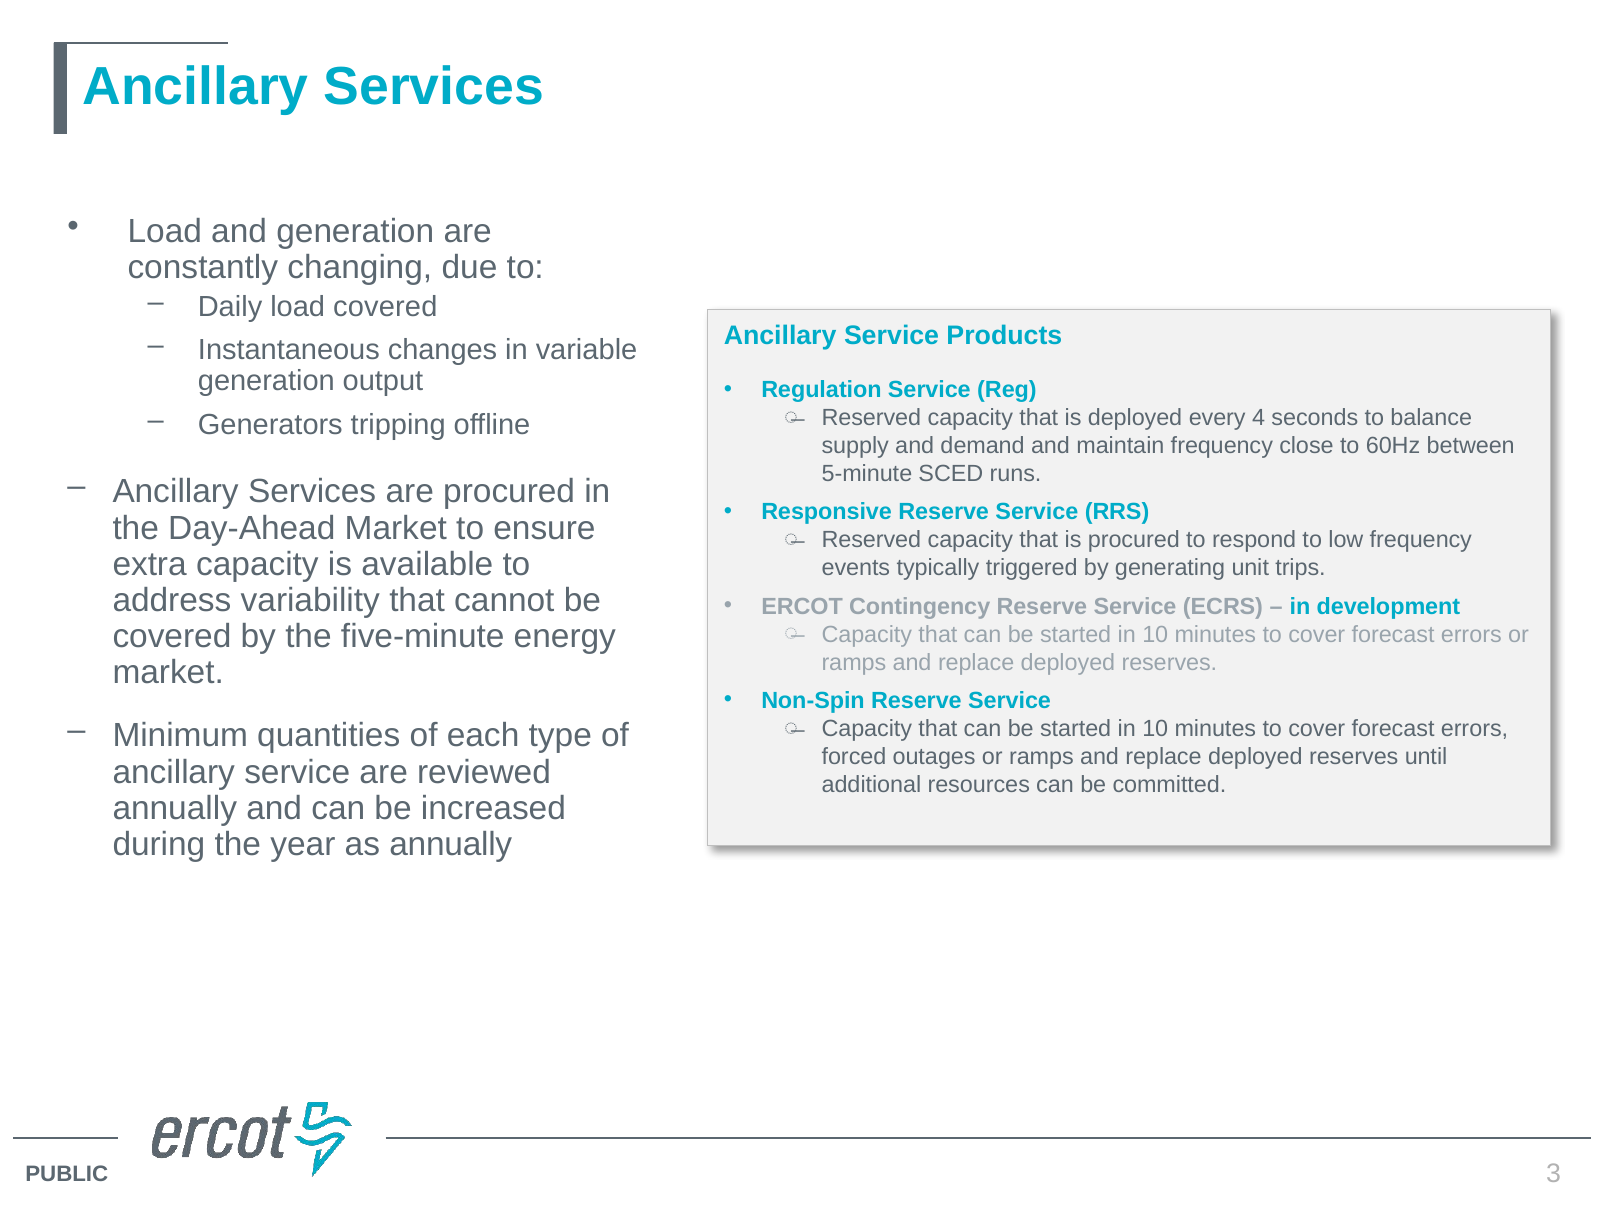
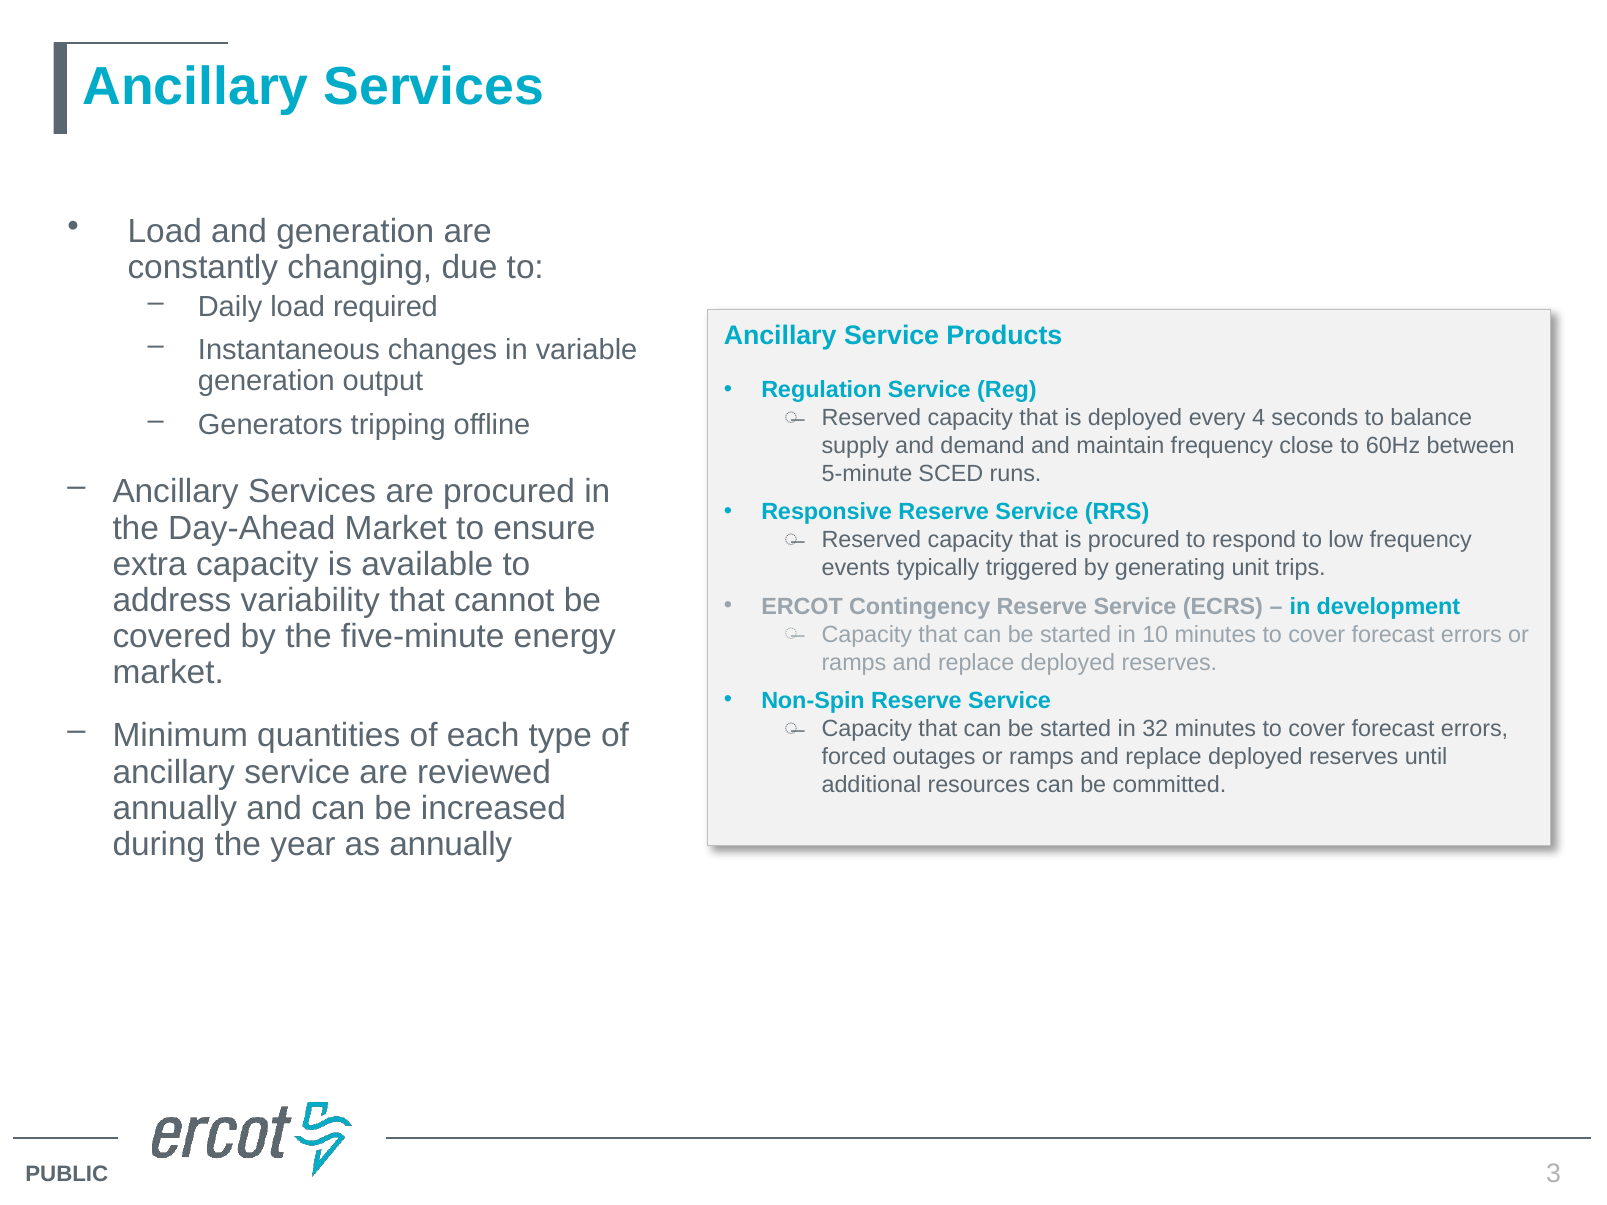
load covered: covered -> required
10 at (1155, 729): 10 -> 32
